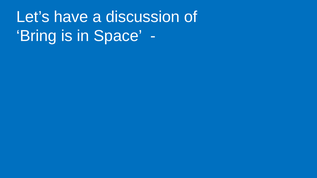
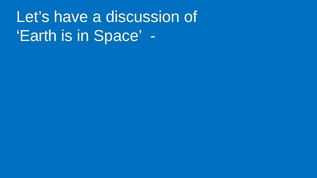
Bring: Bring -> Earth
